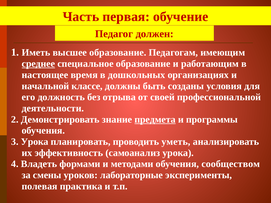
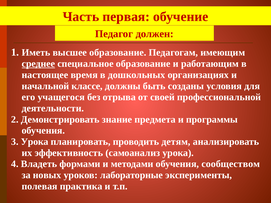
должность: должность -> учащегося
предмета underline: present -> none
уметь: уметь -> детям
смены: смены -> новых
